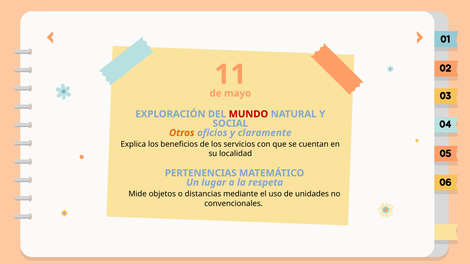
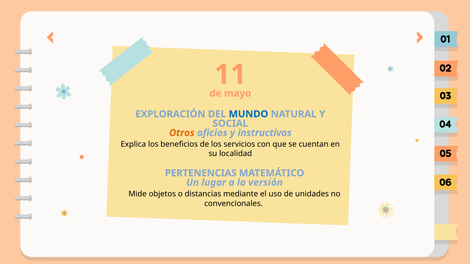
MUNDO colour: red -> blue
claramente: claramente -> instructivos
respeta: respeta -> versión
